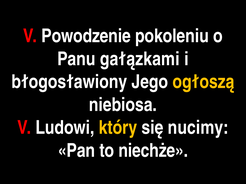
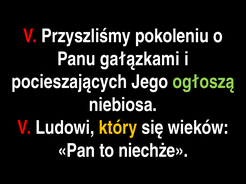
Powodzenie: Powodzenie -> Przyszliśmy
błogosławiony: błogosławiony -> pocieszających
ogłoszą colour: yellow -> light green
nucimy: nucimy -> wieków
